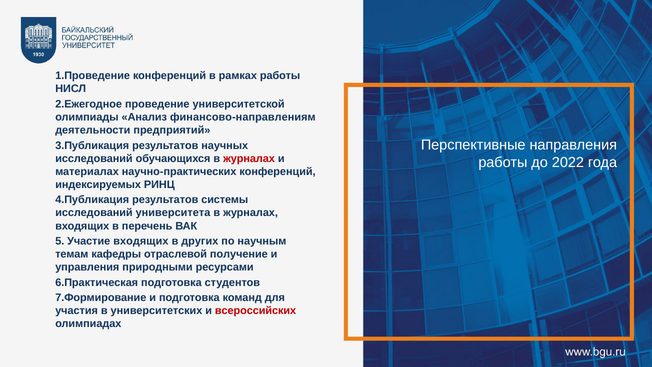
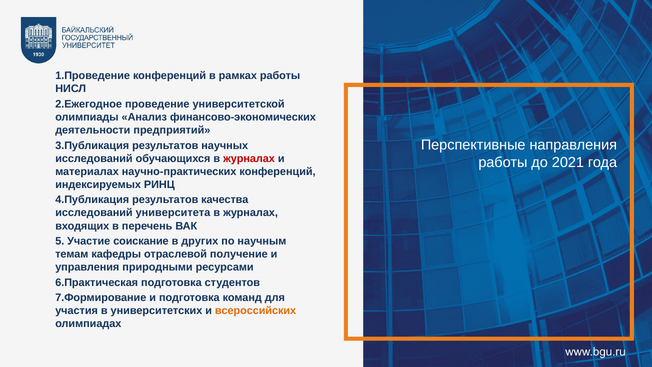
финансово-направлениям: финансово-направлениям -> финансово-экономических
2022: 2022 -> 2021
системы: системы -> качества
Участие входящих: входящих -> соискание
всероссийских colour: red -> orange
